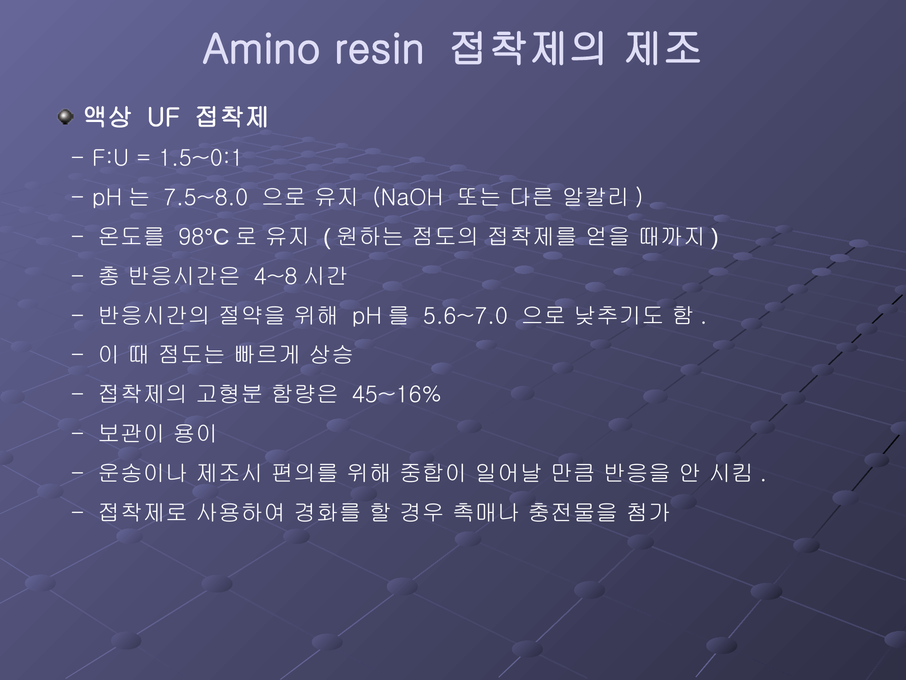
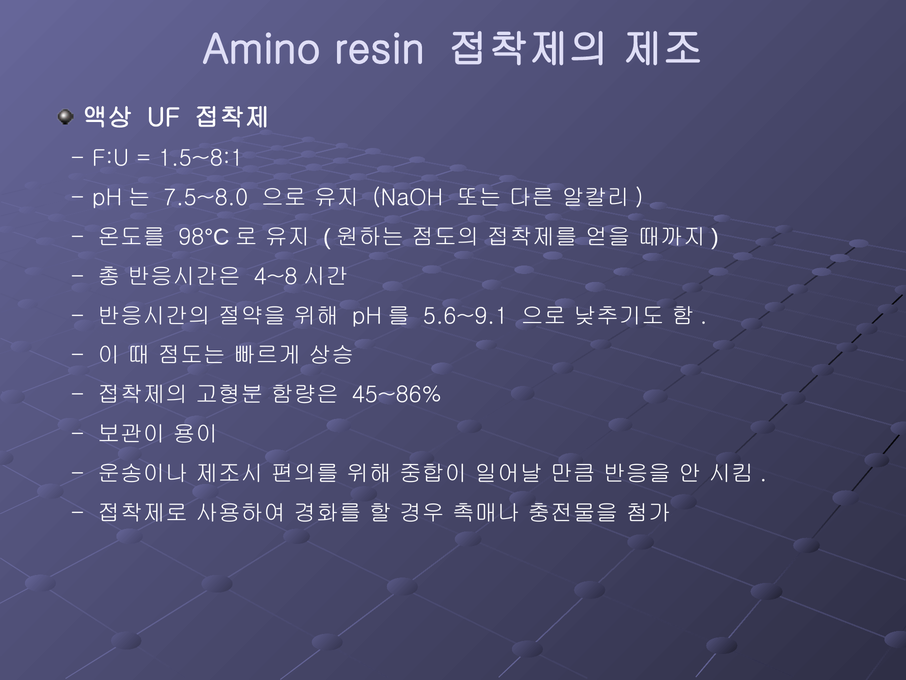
1.5~0:1: 1.5~0:1 -> 1.5~8:1
5.6~7.0: 5.6~7.0 -> 5.6~9.1
45~16%: 45~16% -> 45~86%
